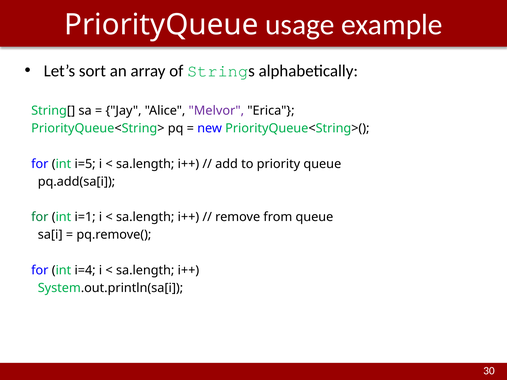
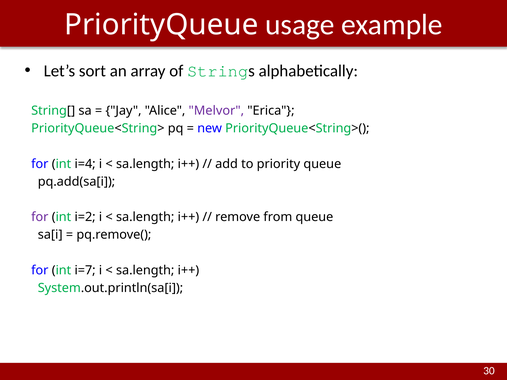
i=5: i=5 -> i=4
for at (40, 217) colour: green -> purple
i=1: i=1 -> i=2
i=4: i=4 -> i=7
